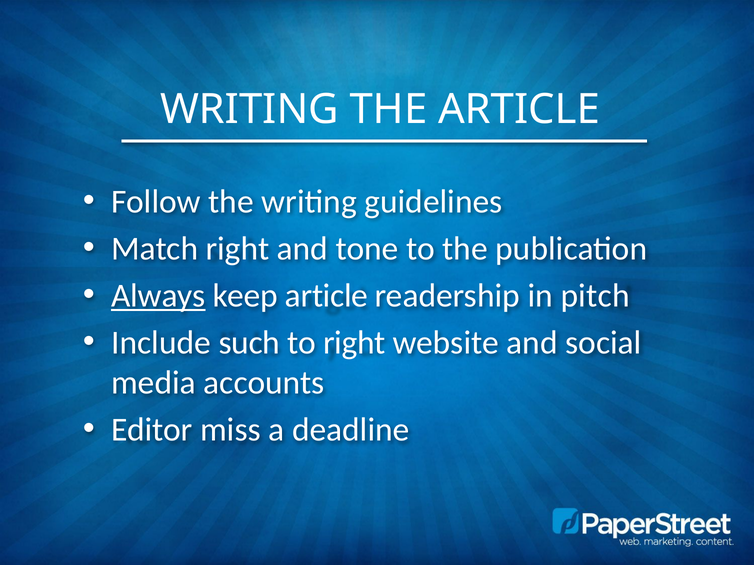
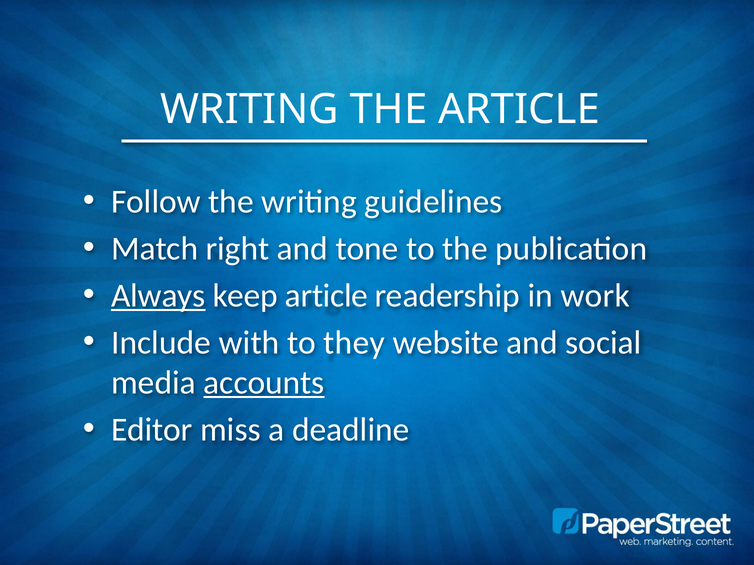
pitch: pitch -> work
such: such -> with
to right: right -> they
accounts underline: none -> present
